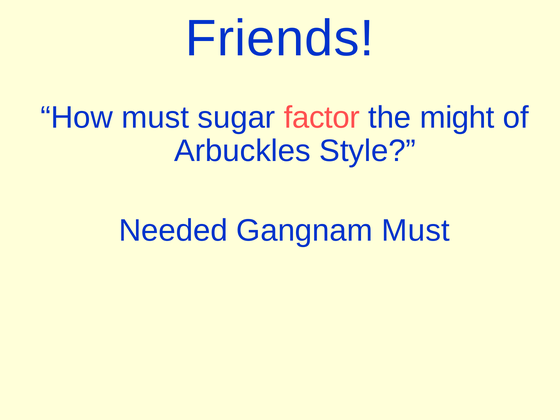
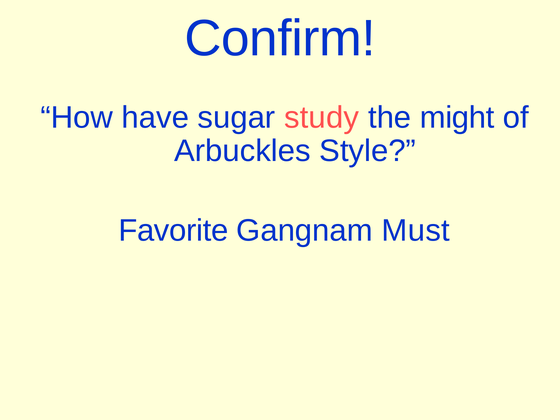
Friends: Friends -> Confirm
How must: must -> have
factor: factor -> study
Needed: Needed -> Favorite
